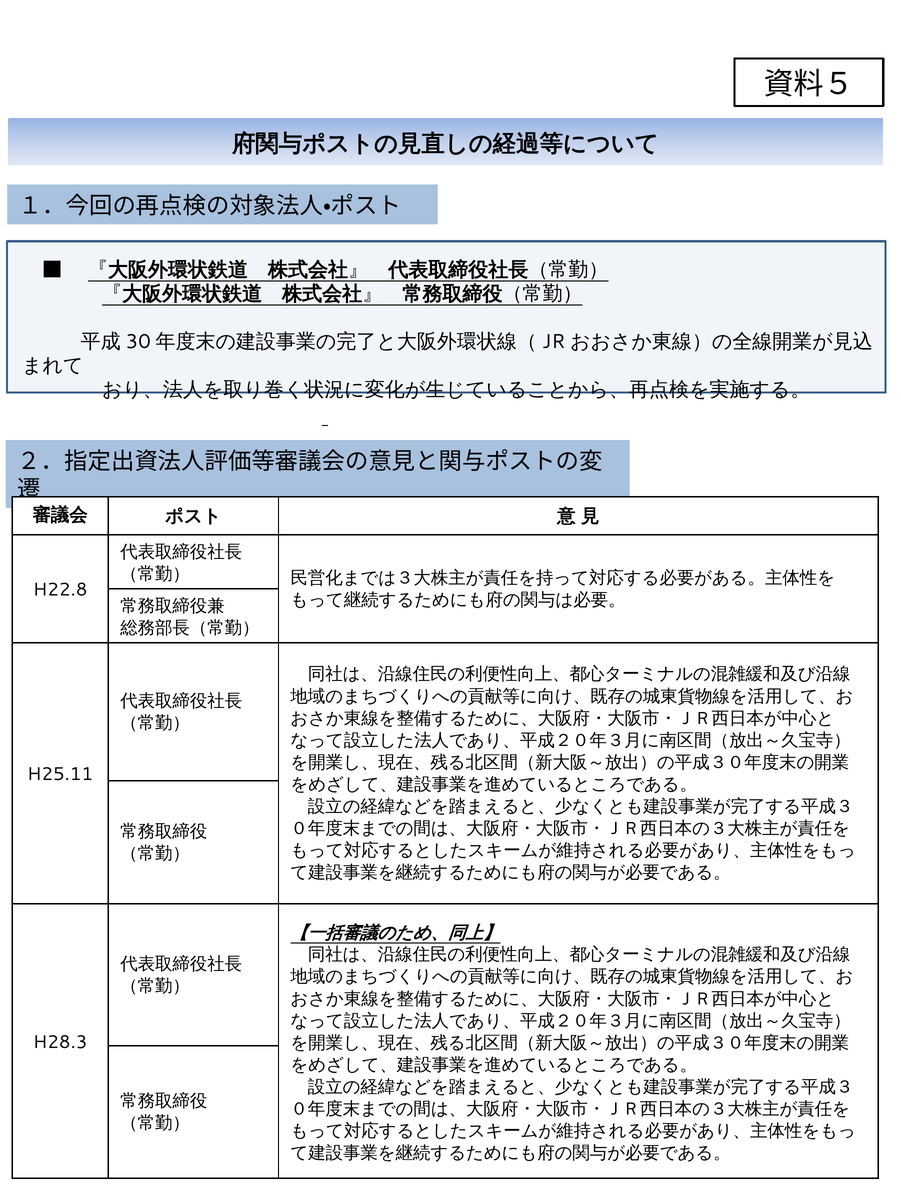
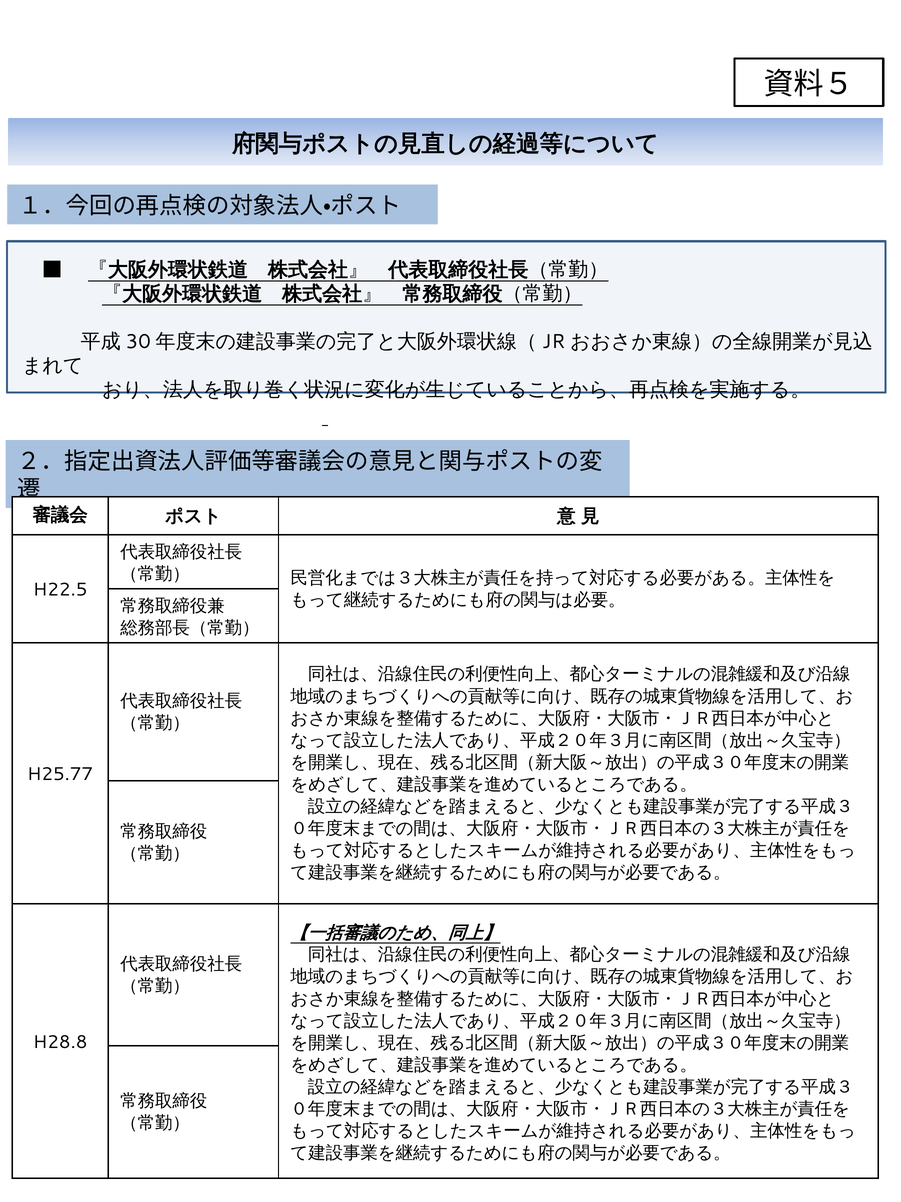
H22.8: H22.8 -> H22.5
H25.11: H25.11 -> H25.77
H28.3: H28.3 -> H28.8
